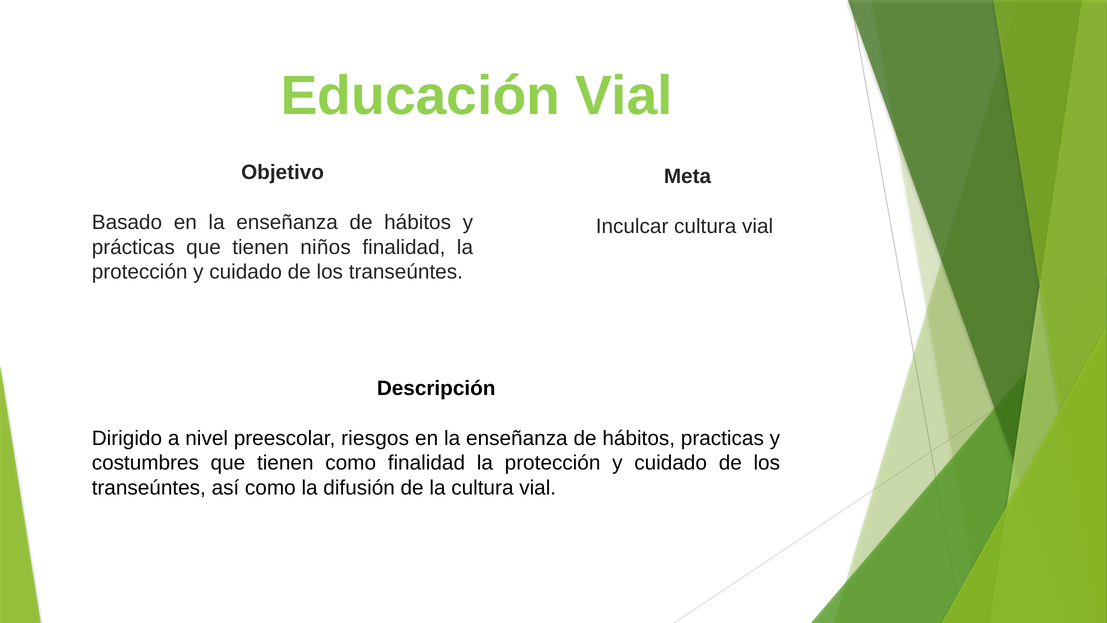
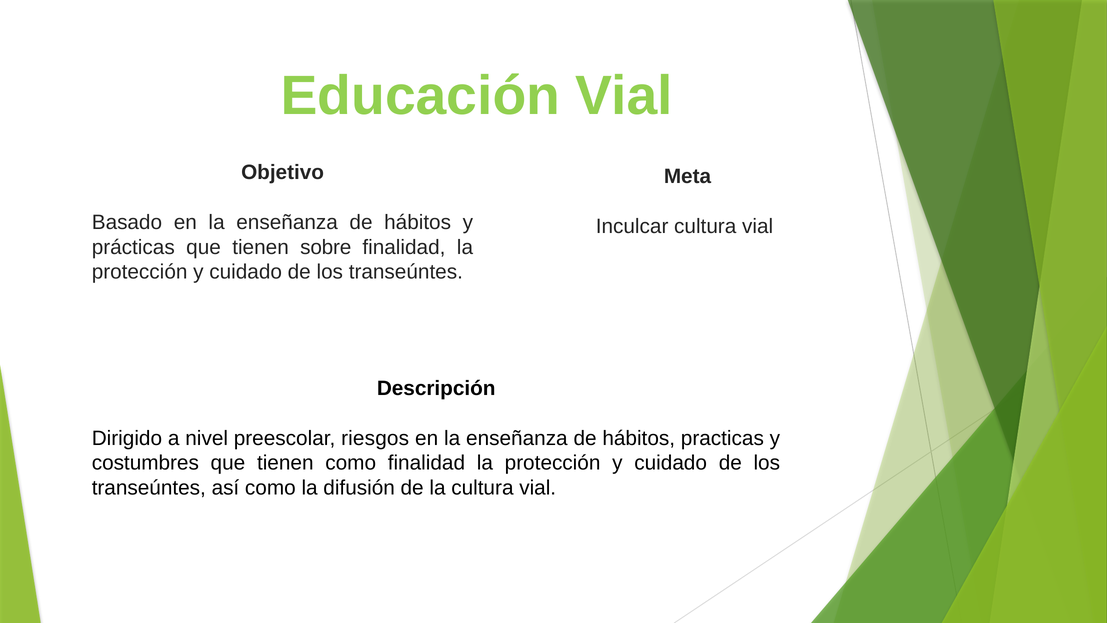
niños: niños -> sobre
